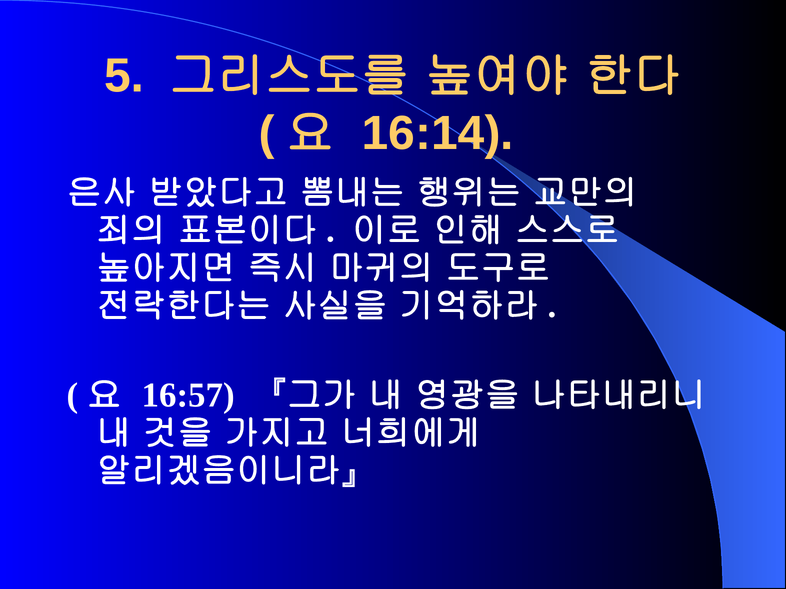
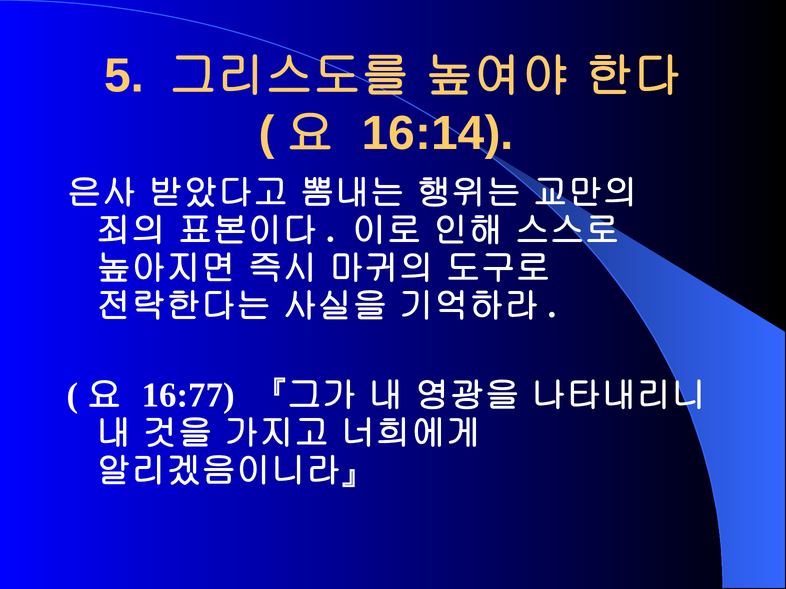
16:57: 16:57 -> 16:77
